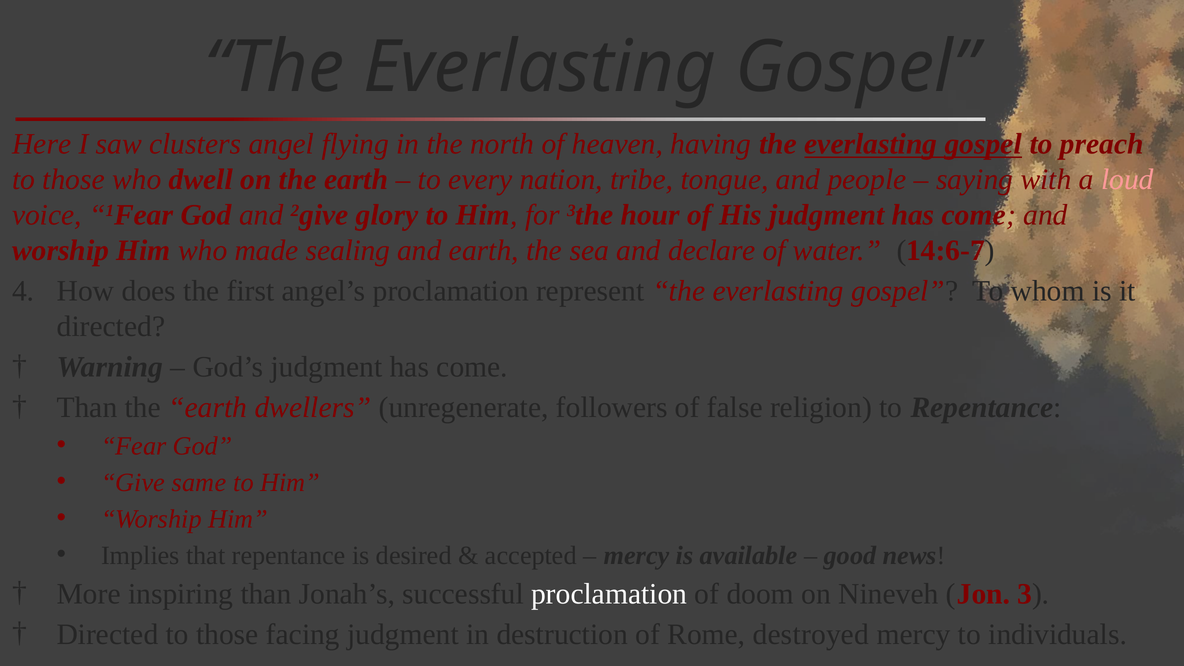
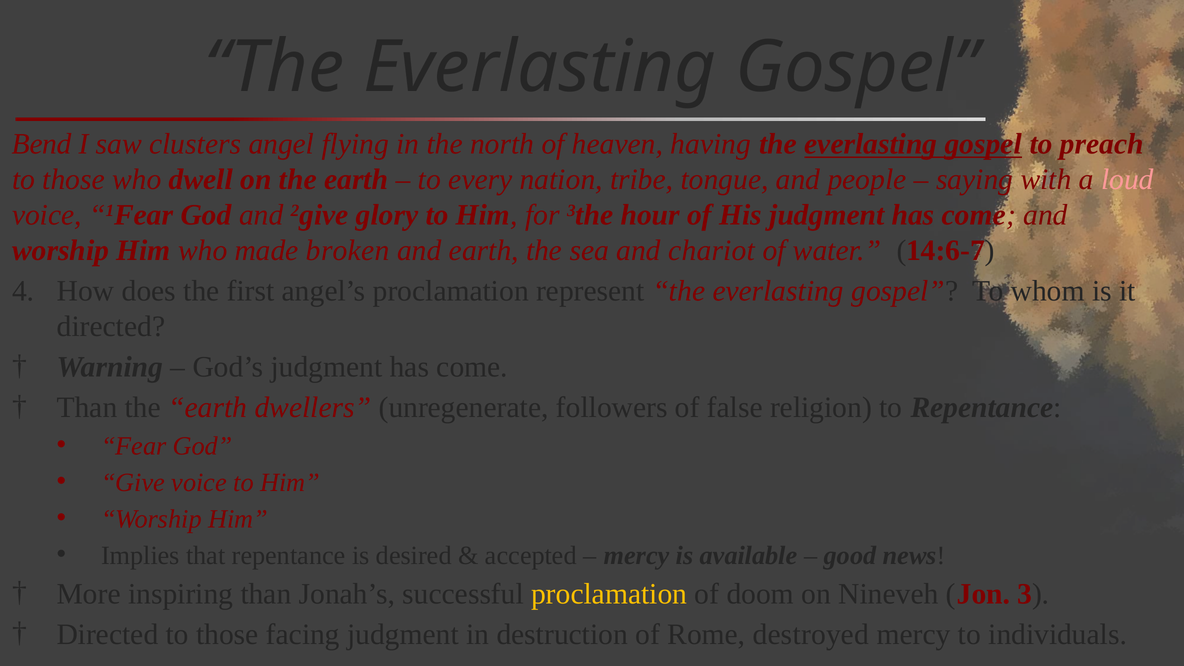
Here: Here -> Bend
sealing: sealing -> broken
declare: declare -> chariot
Give same: same -> voice
proclamation at (609, 594) colour: white -> yellow
